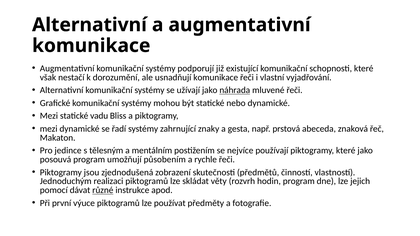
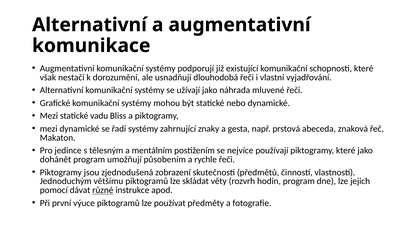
usnadňují komunikace: komunikace -> dlouhodobá
náhrada underline: present -> none
posouvá: posouvá -> dohánět
realizaci: realizaci -> většímu
